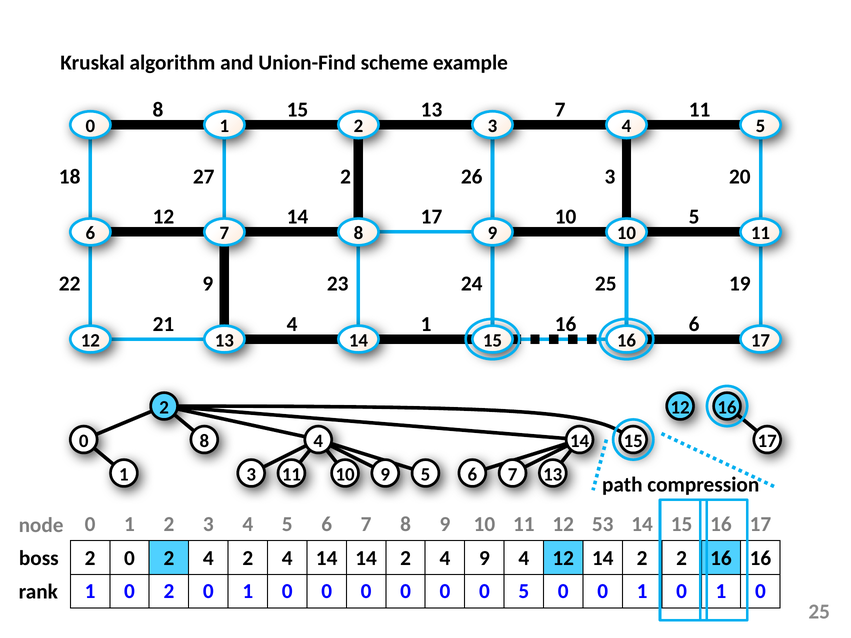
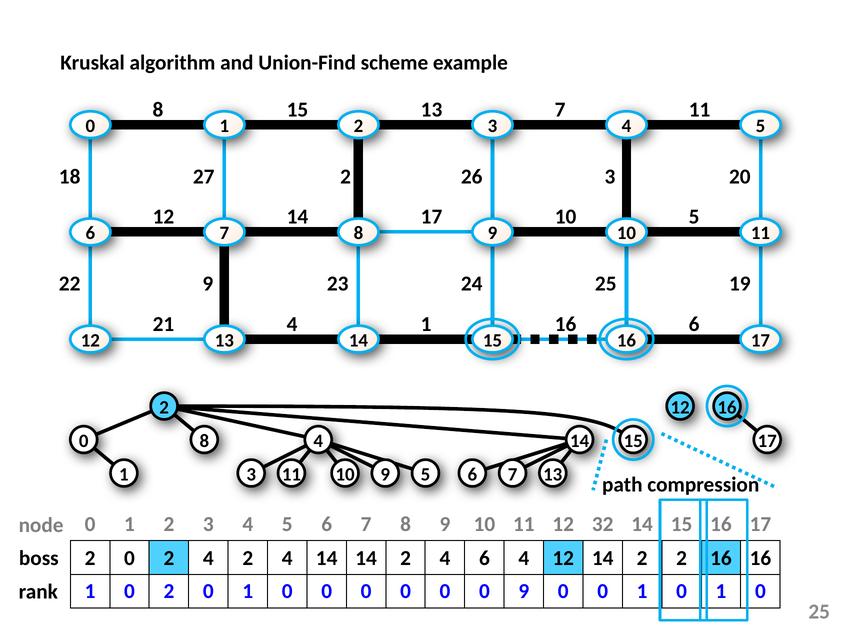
53: 53 -> 32
4 9: 9 -> 6
0 5: 5 -> 9
